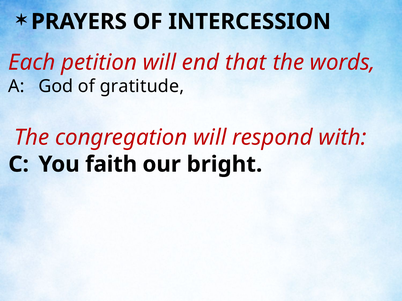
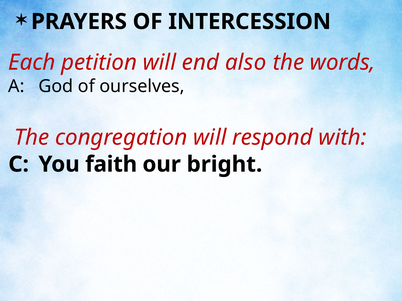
that: that -> also
gratitude: gratitude -> ourselves
